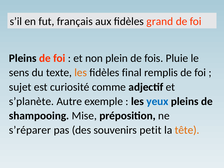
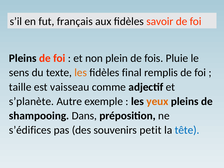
grand: grand -> savoir
sujet: sujet -> taille
curiosité: curiosité -> vaisseau
yeux colour: blue -> orange
Mise: Mise -> Dans
s’réparer: s’réparer -> s’édifices
tête colour: orange -> blue
